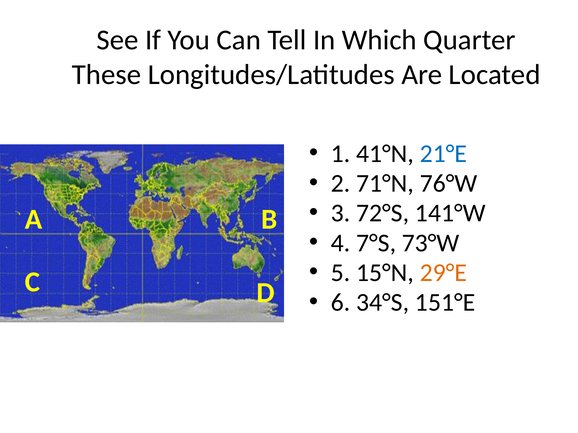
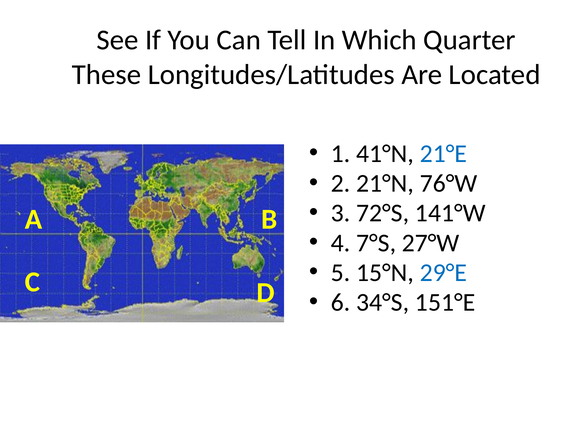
71°N: 71°N -> 21°N
73°W: 73°W -> 27°W
29°E colour: orange -> blue
